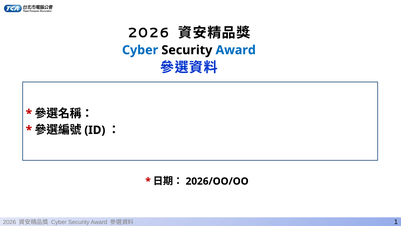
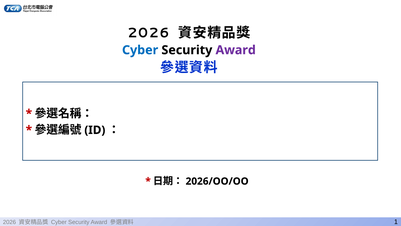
Award at (236, 50) colour: blue -> purple
